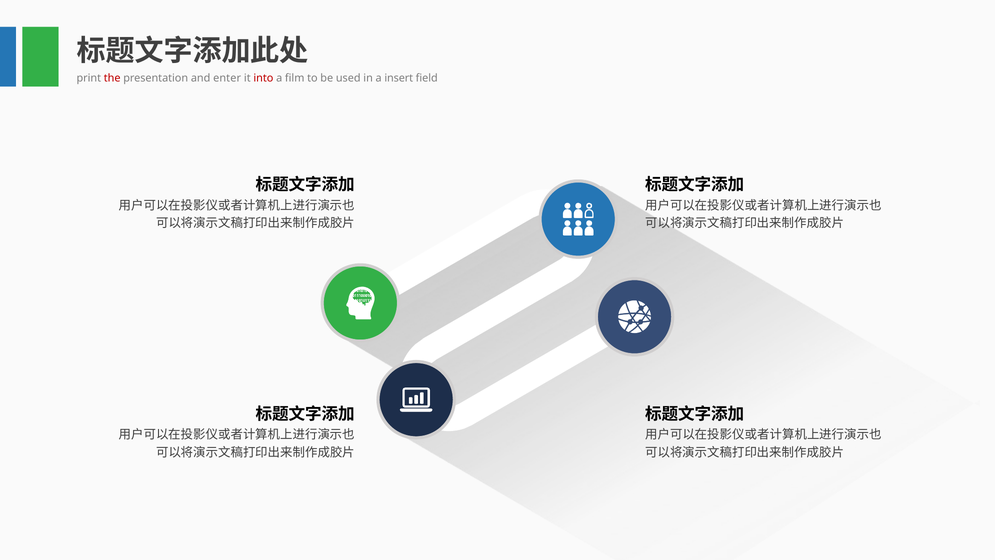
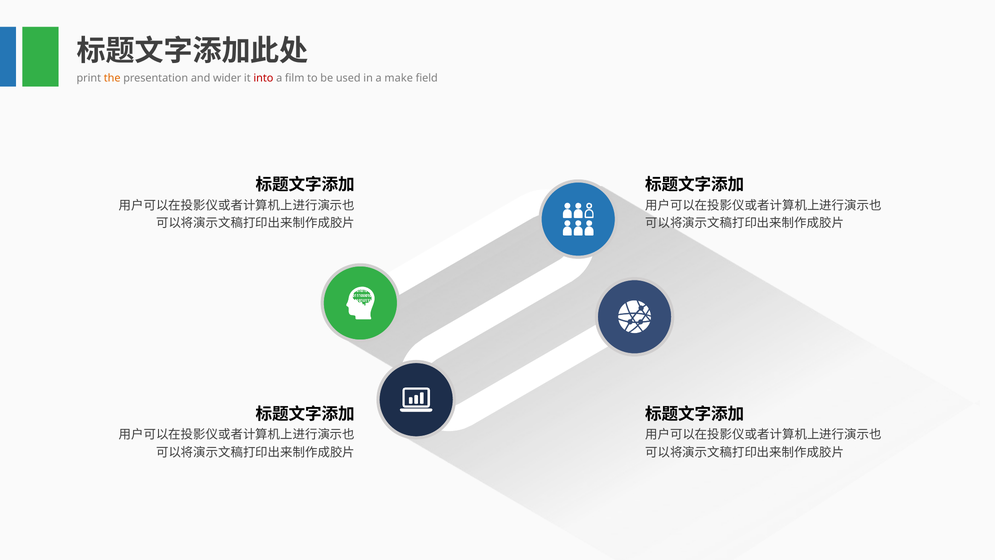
the colour: red -> orange
enter: enter -> wider
insert: insert -> make
